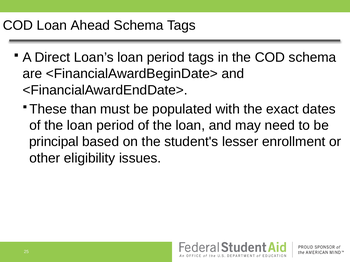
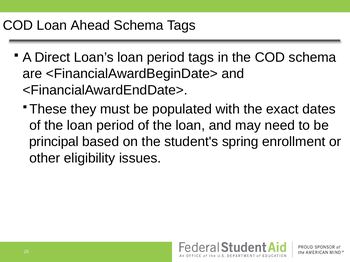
than: than -> they
lesser: lesser -> spring
